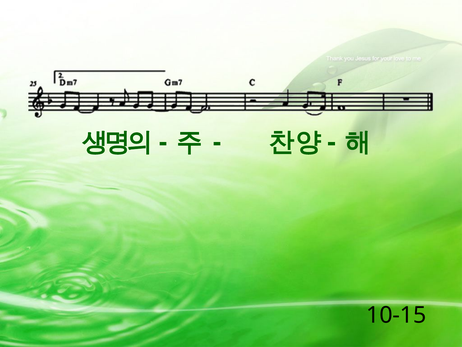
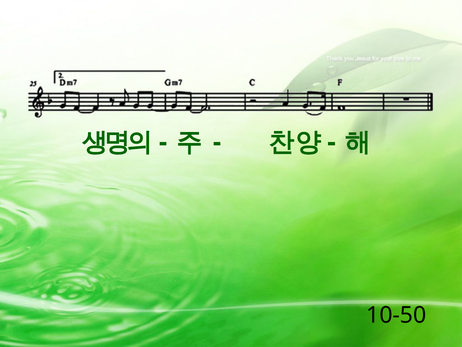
10-15: 10-15 -> 10-50
